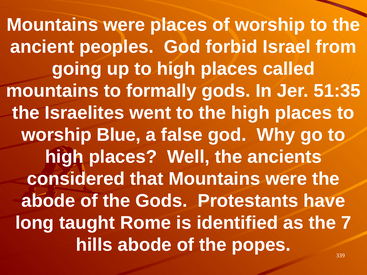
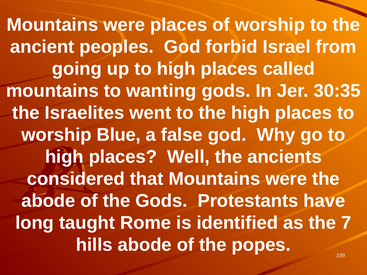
formally: formally -> wanting
51:35: 51:35 -> 30:35
